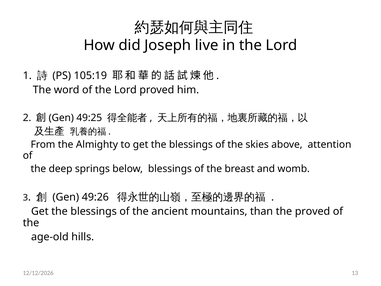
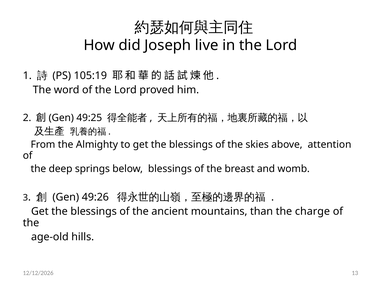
the proved: proved -> charge
